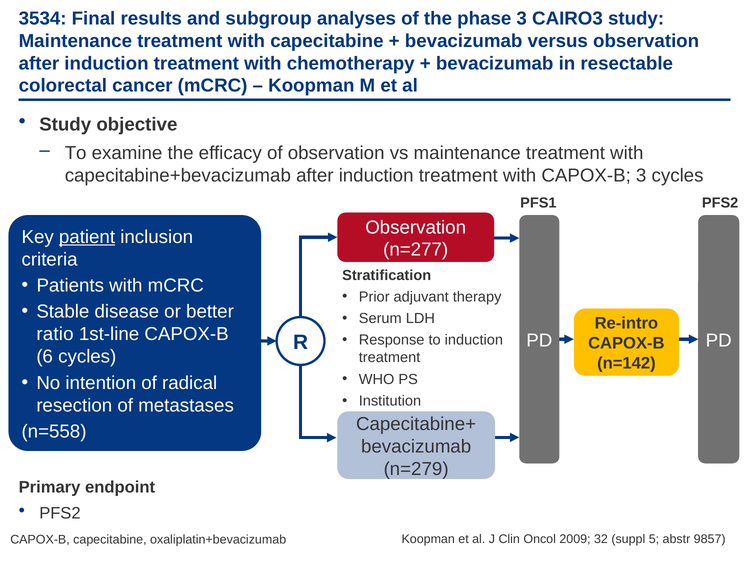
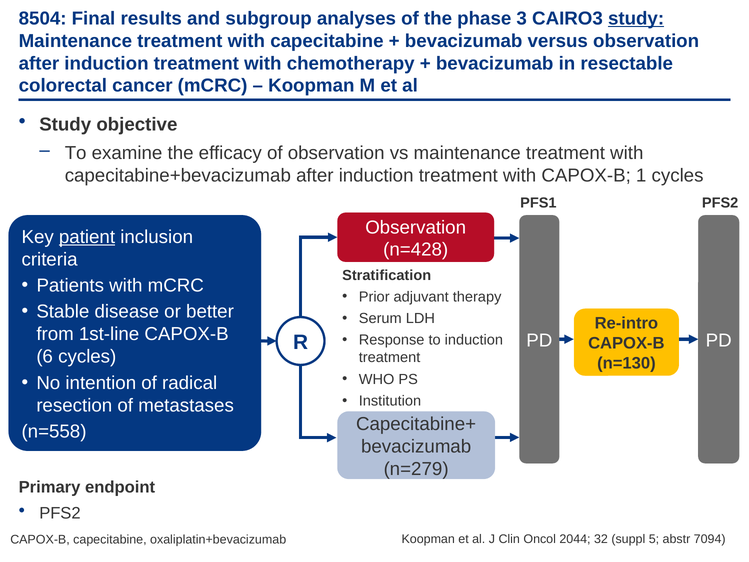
3534: 3534 -> 8504
study at (636, 18) underline: none -> present
CAPOX-B 3: 3 -> 1
n=277: n=277 -> n=428
ratio: ratio -> from
n=142: n=142 -> n=130
2009: 2009 -> 2044
9857: 9857 -> 7094
